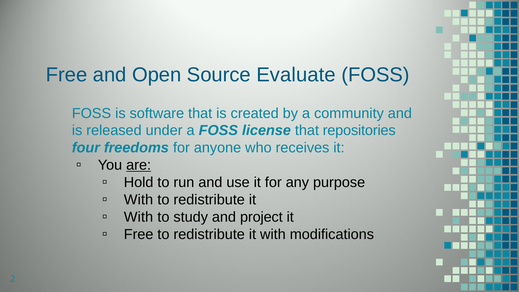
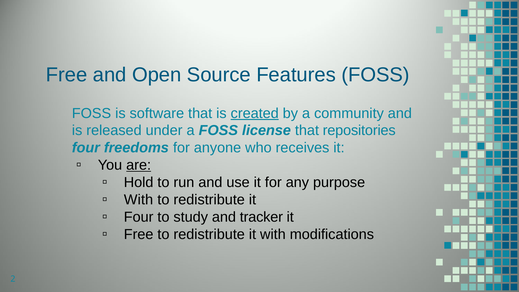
Evaluate: Evaluate -> Features
created underline: none -> present
With at (139, 217): With -> Four
project: project -> tracker
